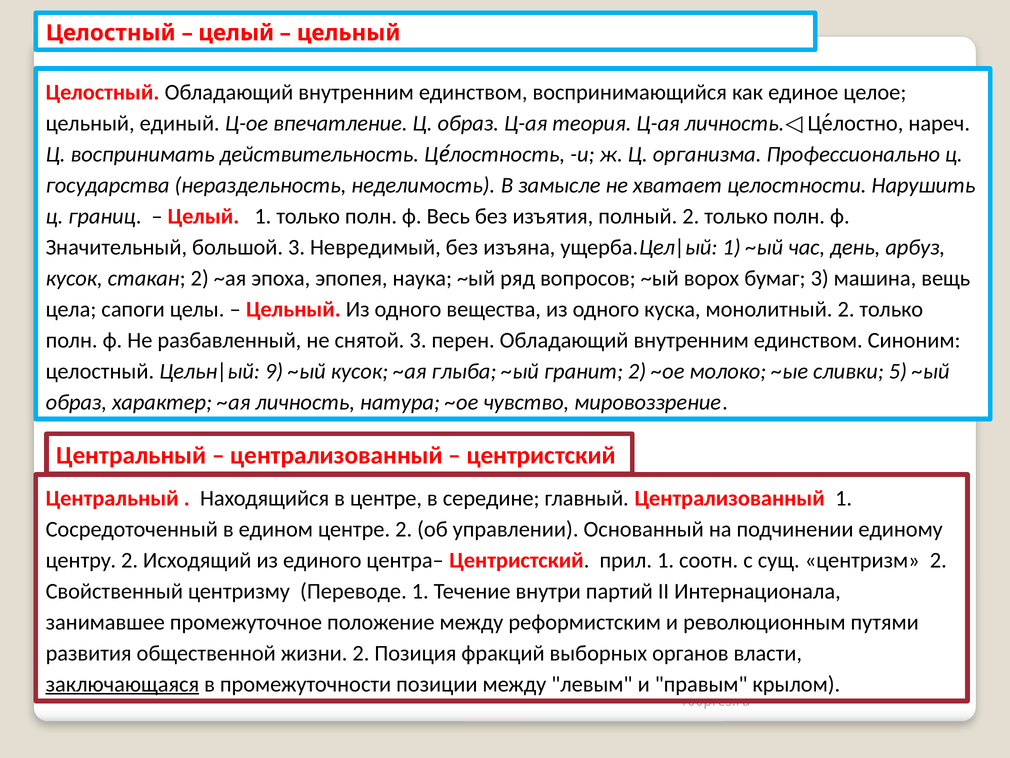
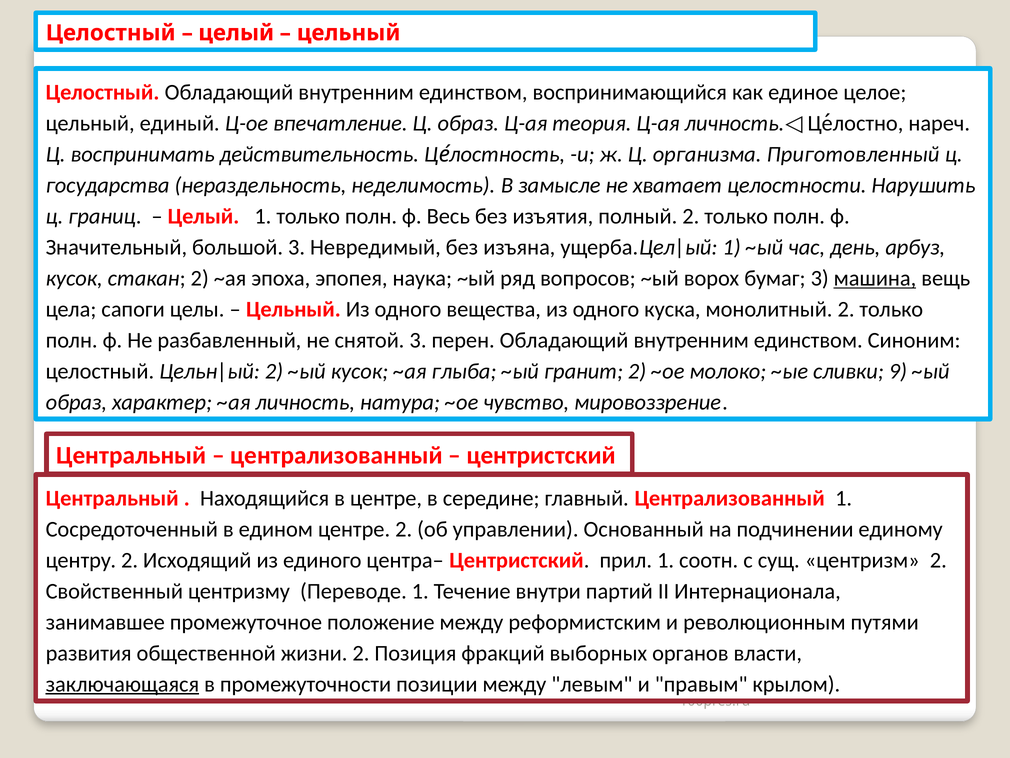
Профессионально: Профессионально -> Приготовленный
машина underline: none -> present
9 at (274, 371): 9 -> 2
5: 5 -> 9
